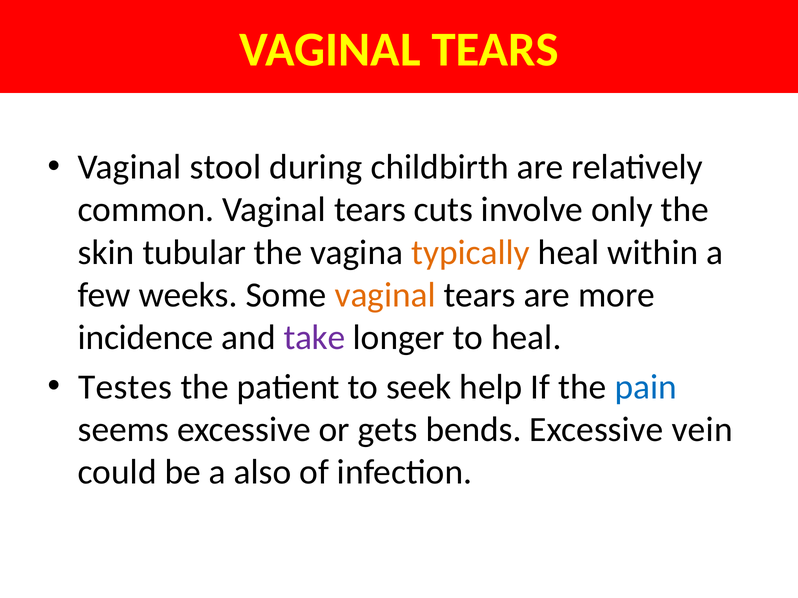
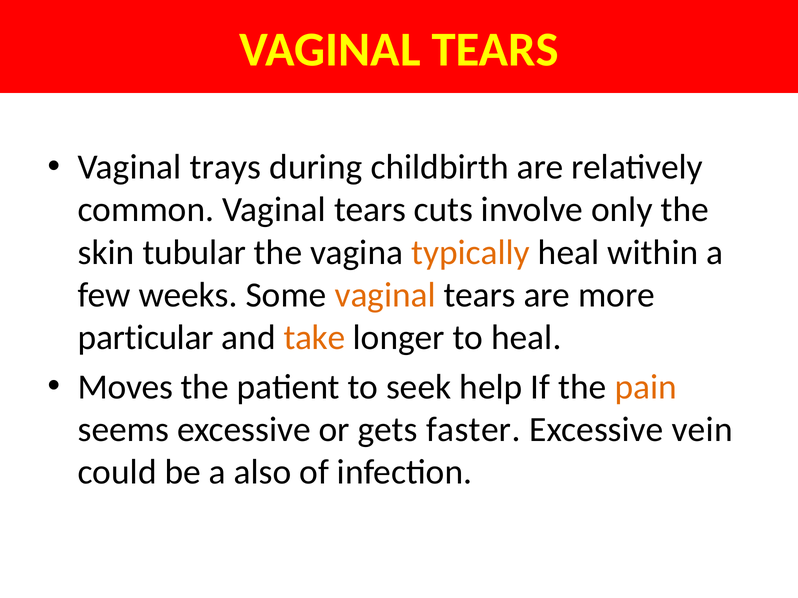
stool: stool -> trays
incidence: incidence -> particular
take colour: purple -> orange
Testes: Testes -> Moves
pain colour: blue -> orange
bends: bends -> faster
